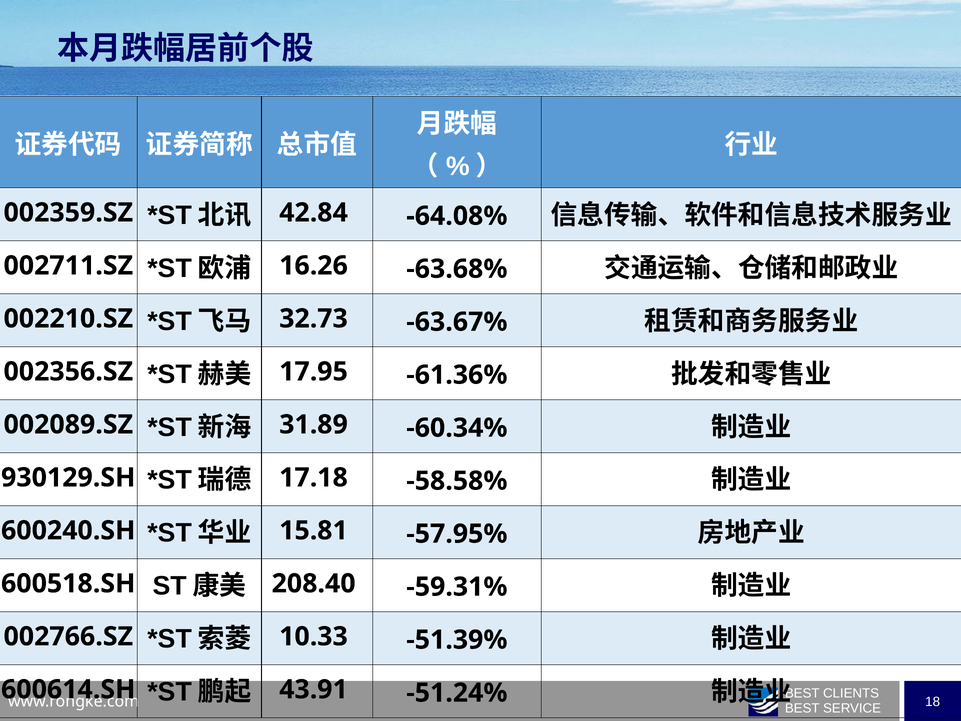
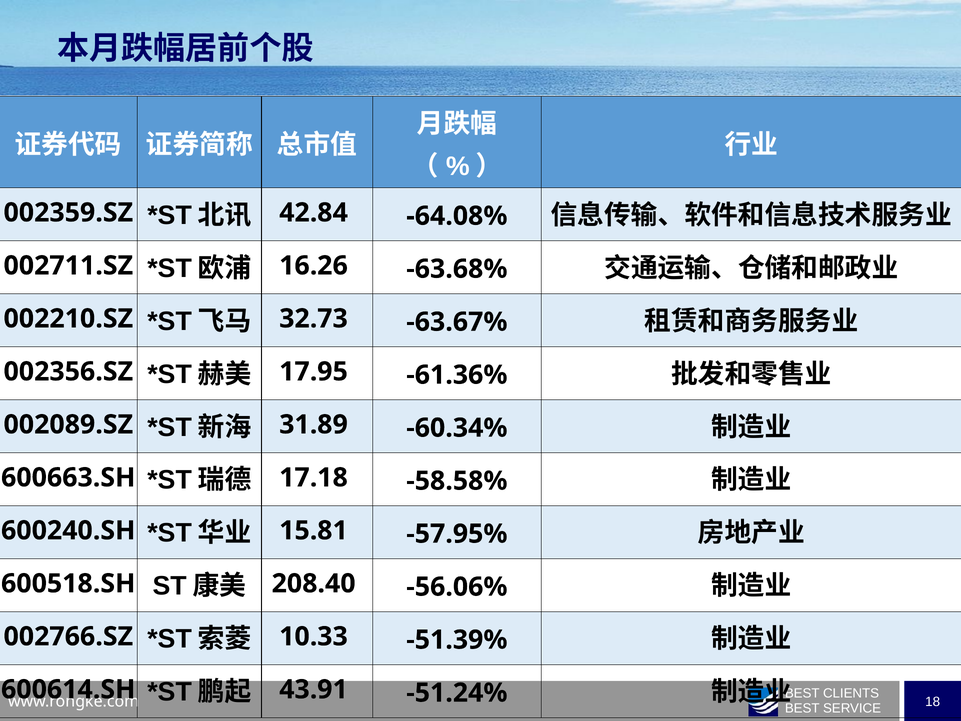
930129.SH: 930129.SH -> 600663.SH
-59.31%: -59.31% -> -56.06%
